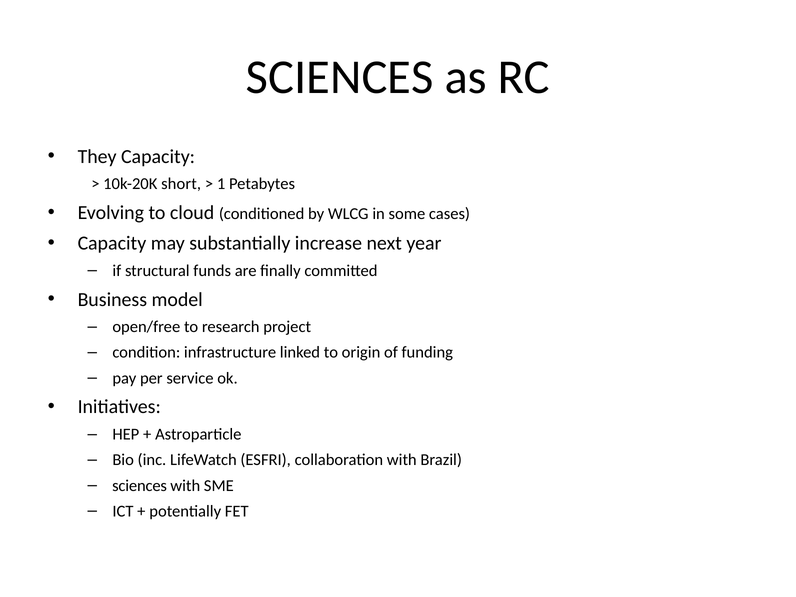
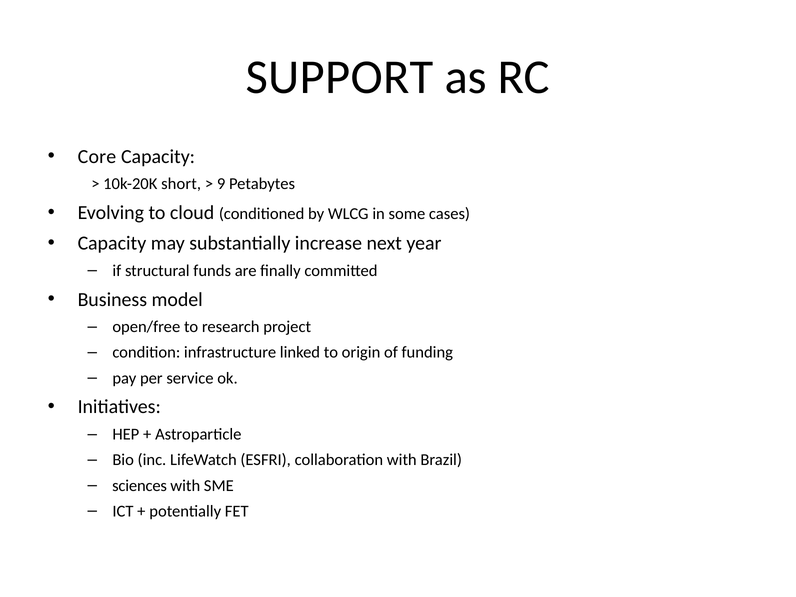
SCIENCES at (340, 77): SCIENCES -> SUPPORT
They: They -> Core
1: 1 -> 9
